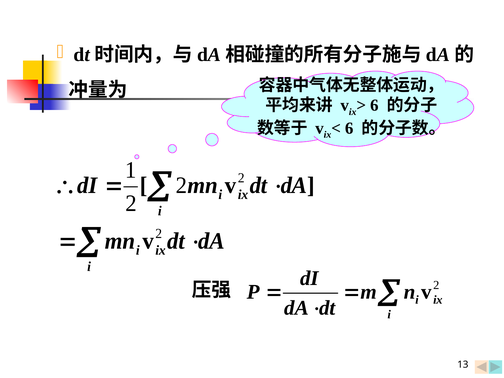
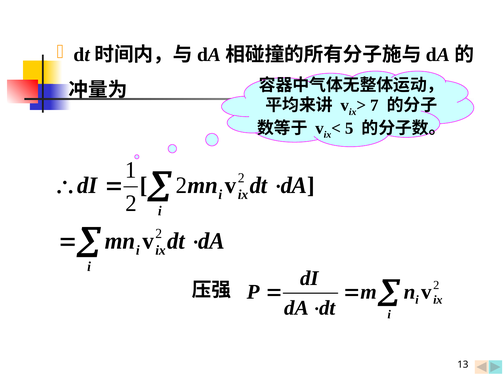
6 at (374, 105): 6 -> 7
6 at (349, 128): 6 -> 5
